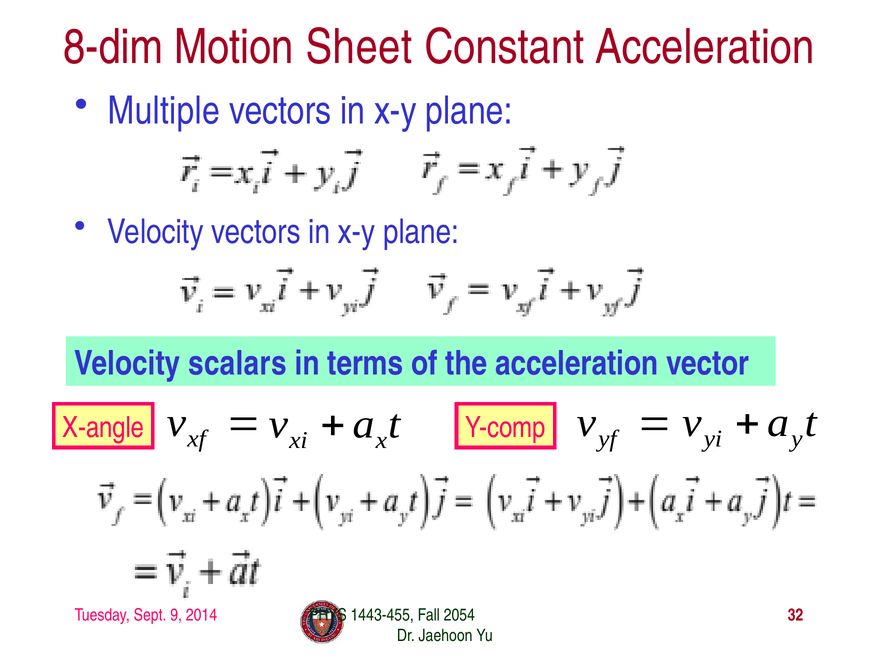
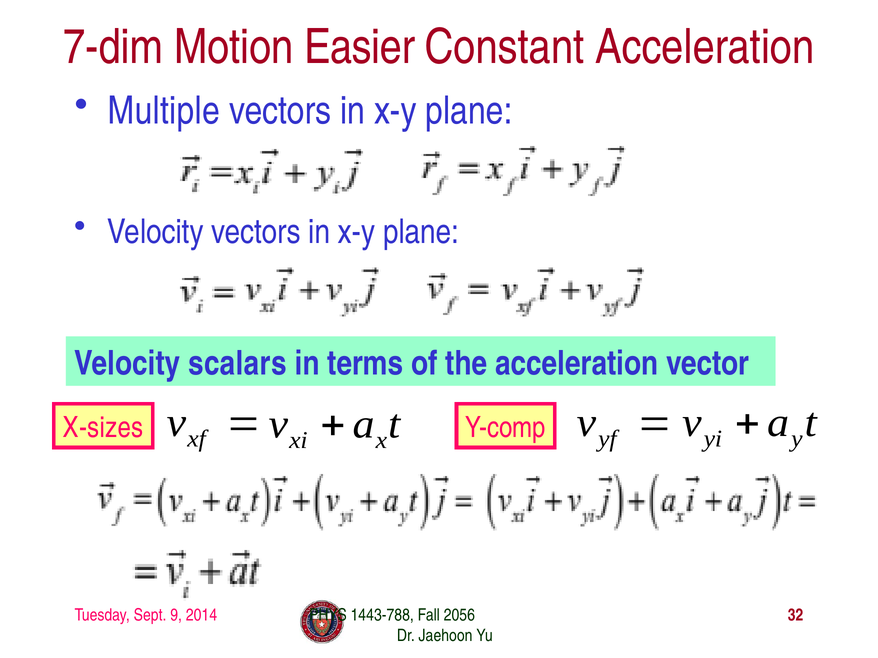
8-dim: 8-dim -> 7-dim
Sheet: Sheet -> Easier
X-angle: X-angle -> X-sizes
1443-455: 1443-455 -> 1443-788
2054: 2054 -> 2056
